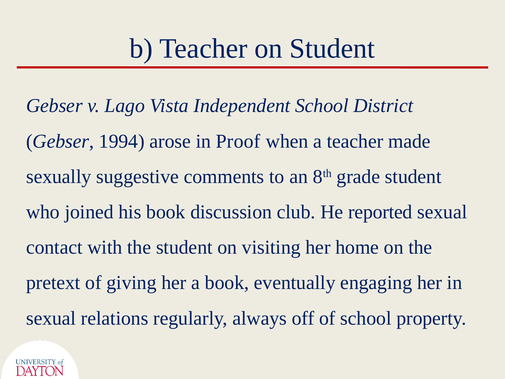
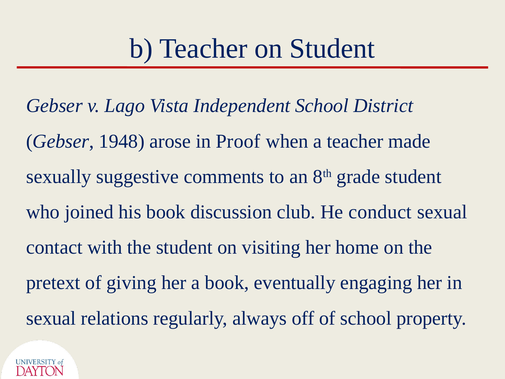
1994: 1994 -> 1948
reported: reported -> conduct
